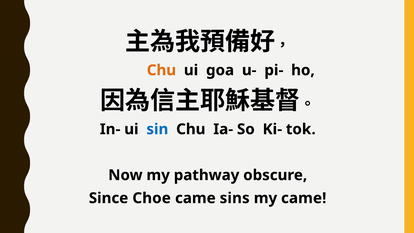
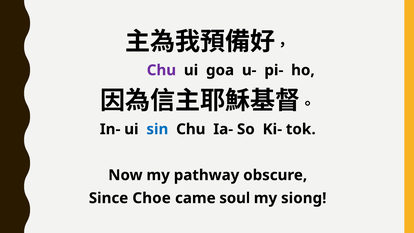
Chu at (161, 70) colour: orange -> purple
sins: sins -> soul
my came: came -> siong
